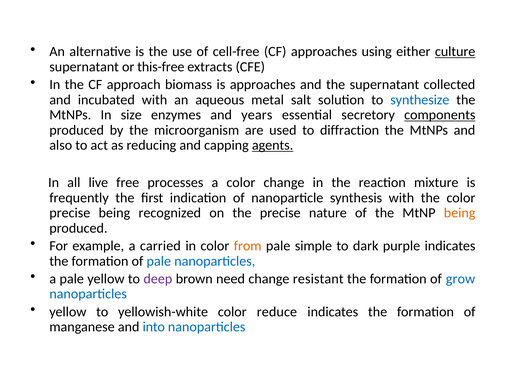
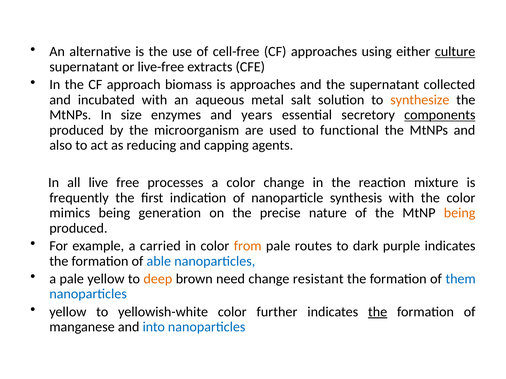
this-free: this-free -> live-free
synthesize colour: blue -> orange
diffraction: diffraction -> functional
agents underline: present -> none
precise at (70, 213): precise -> mimics
recognized: recognized -> generation
simple: simple -> routes
of pale: pale -> able
deep colour: purple -> orange
grow: grow -> them
reduce: reduce -> further
the at (378, 312) underline: none -> present
